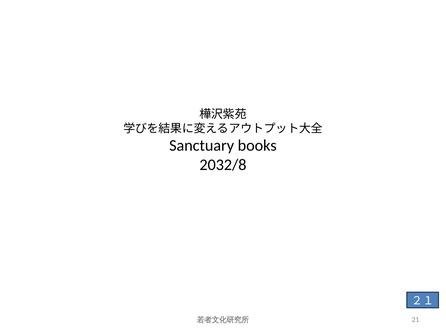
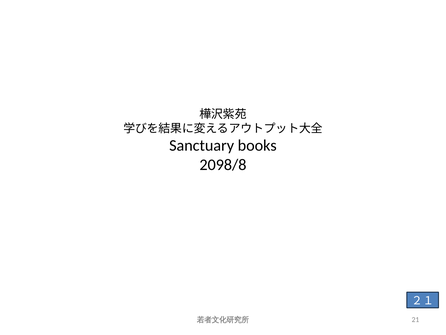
2032/8: 2032/8 -> 2098/8
